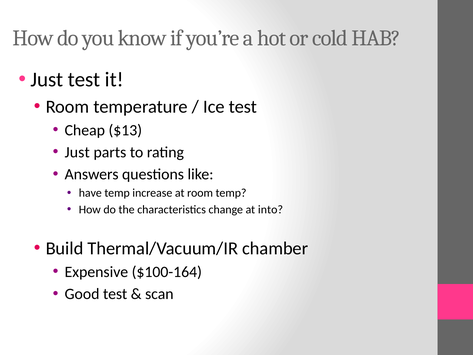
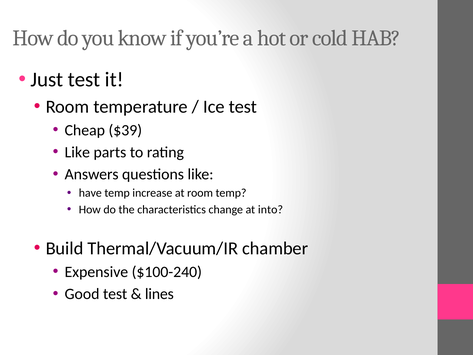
$13: $13 -> $39
Just at (77, 152): Just -> Like
$100-164: $100-164 -> $100-240
scan: scan -> lines
